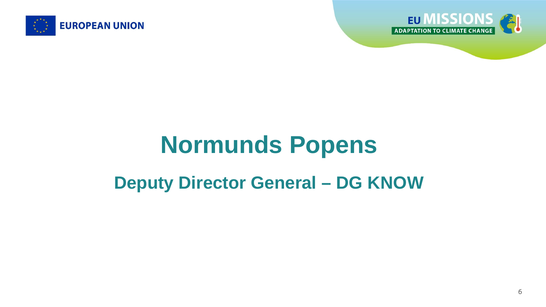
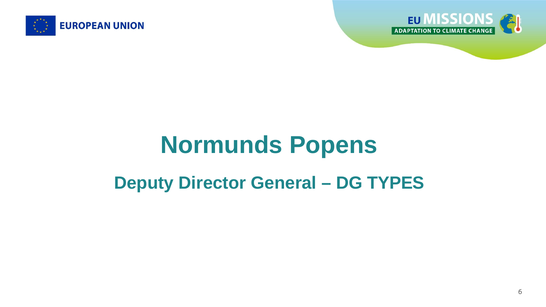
KNOW: KNOW -> TYPES
